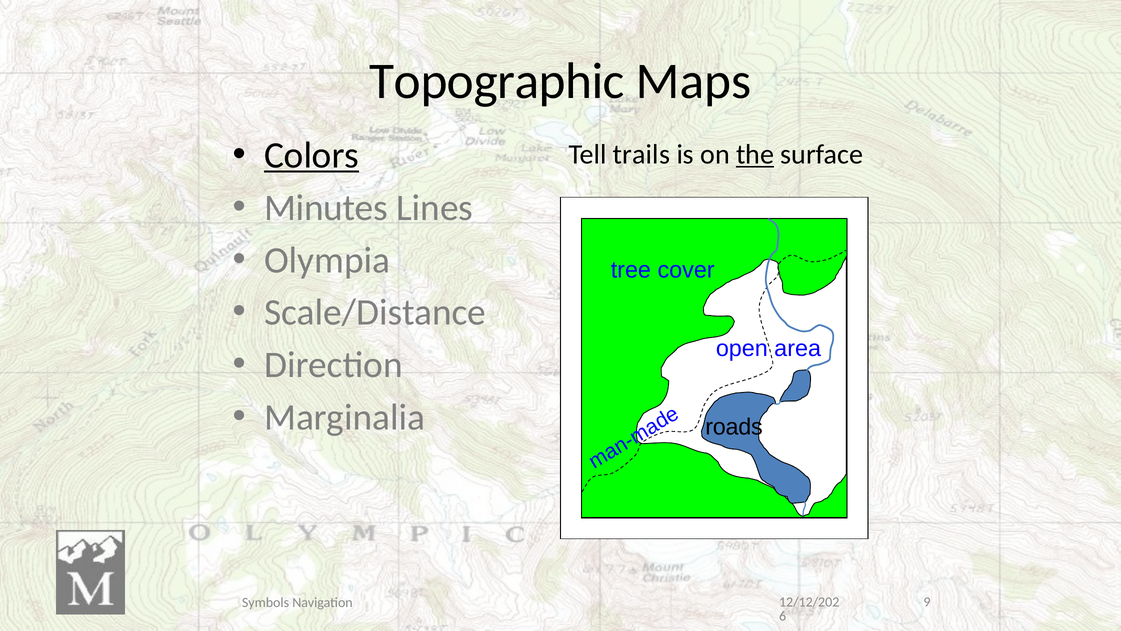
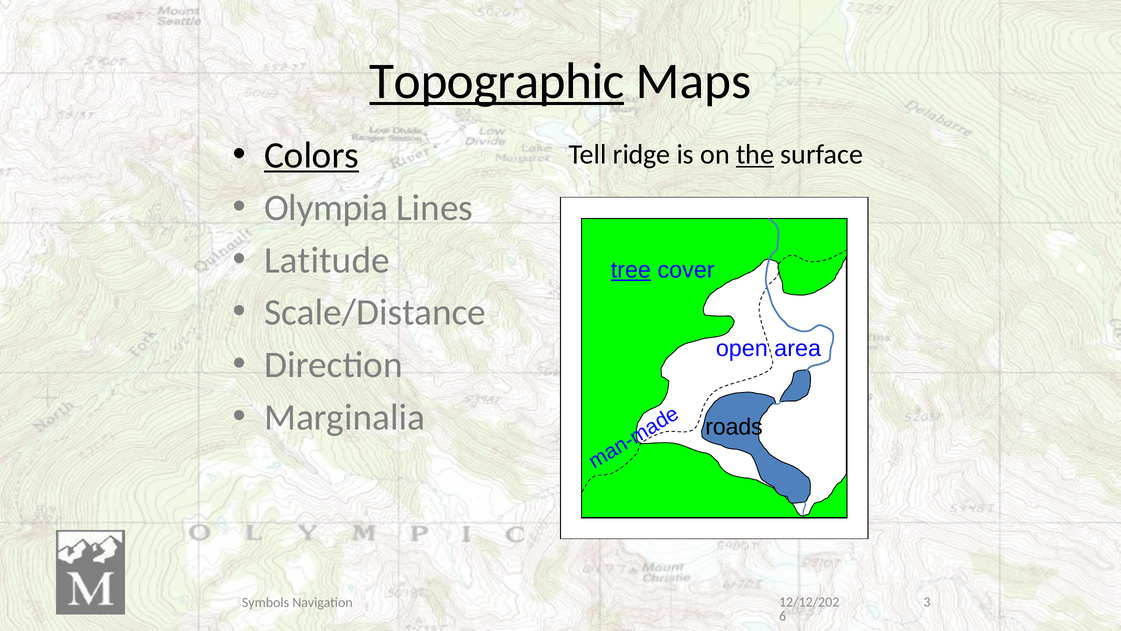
Topographic underline: none -> present
trails: trails -> ridge
Minutes: Minutes -> Olympia
Olympia: Olympia -> Latitude
tree underline: none -> present
9: 9 -> 3
